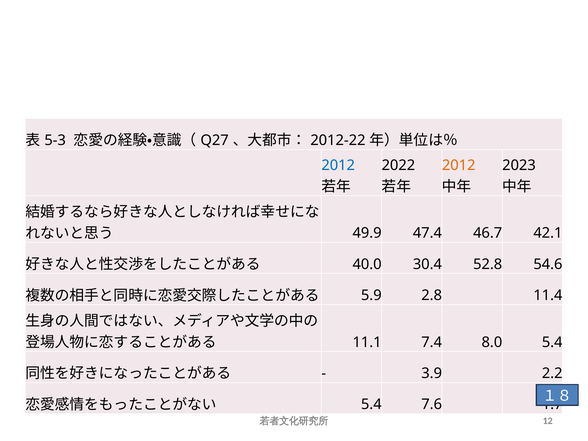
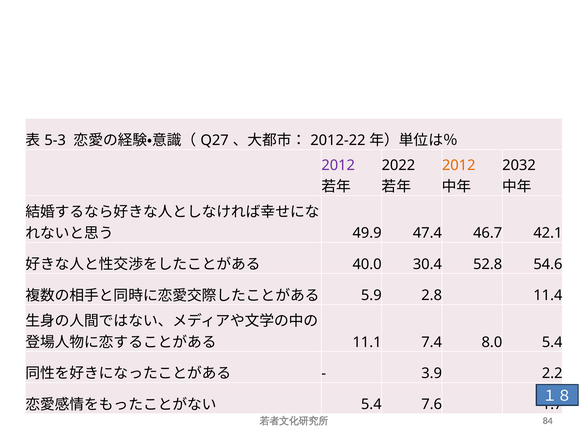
2012 at (338, 165) colour: blue -> purple
2023: 2023 -> 2032
12: 12 -> 84
